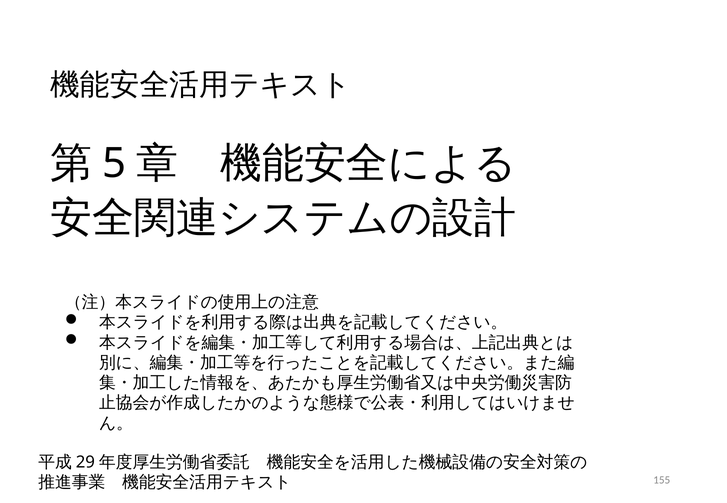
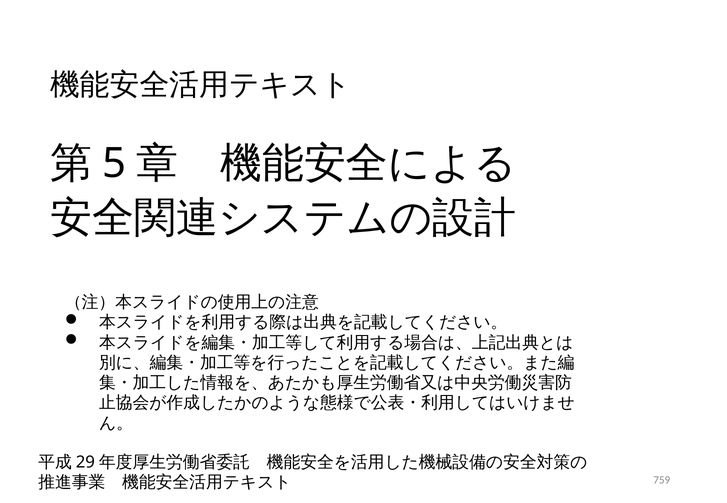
155: 155 -> 759
